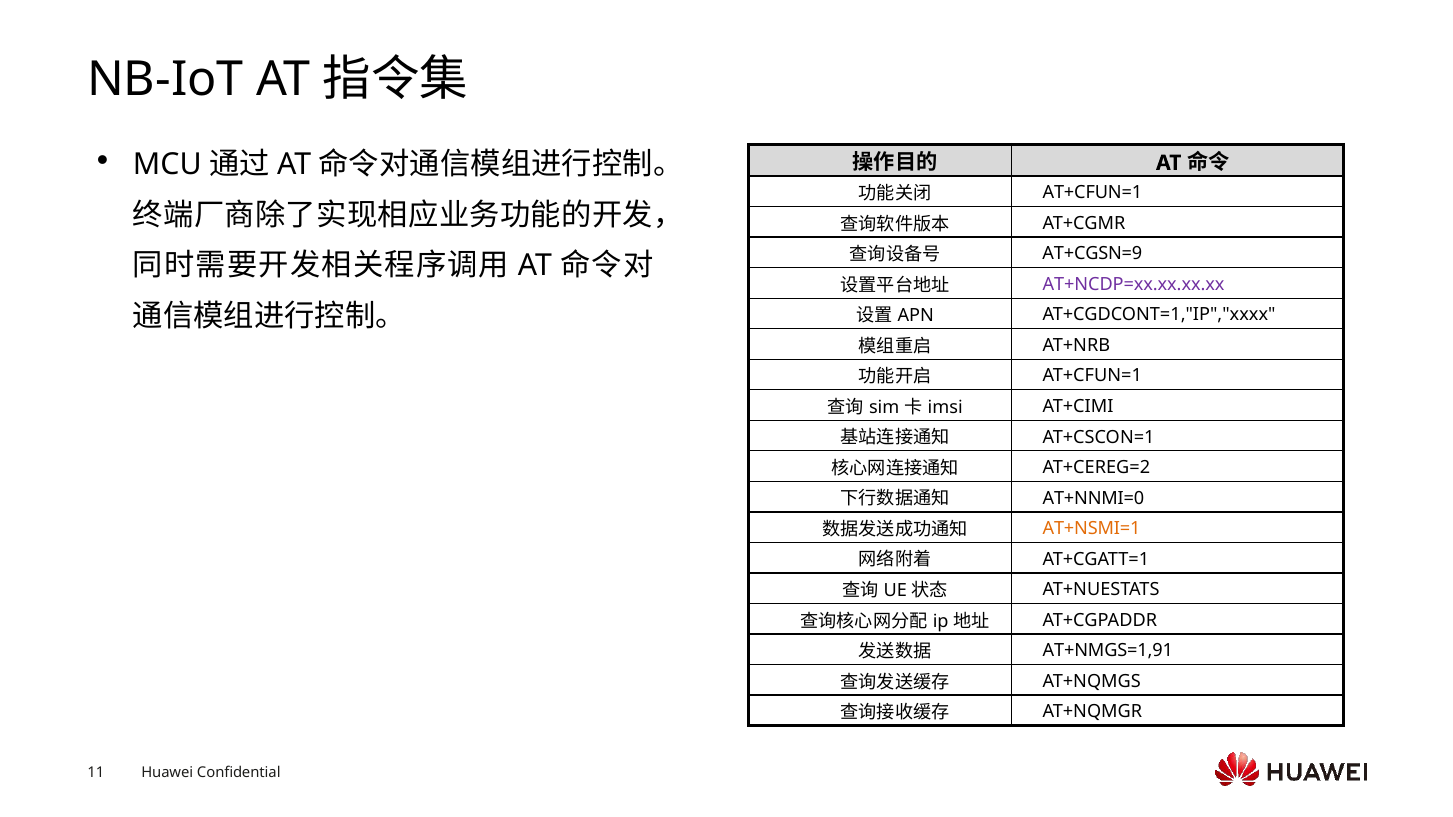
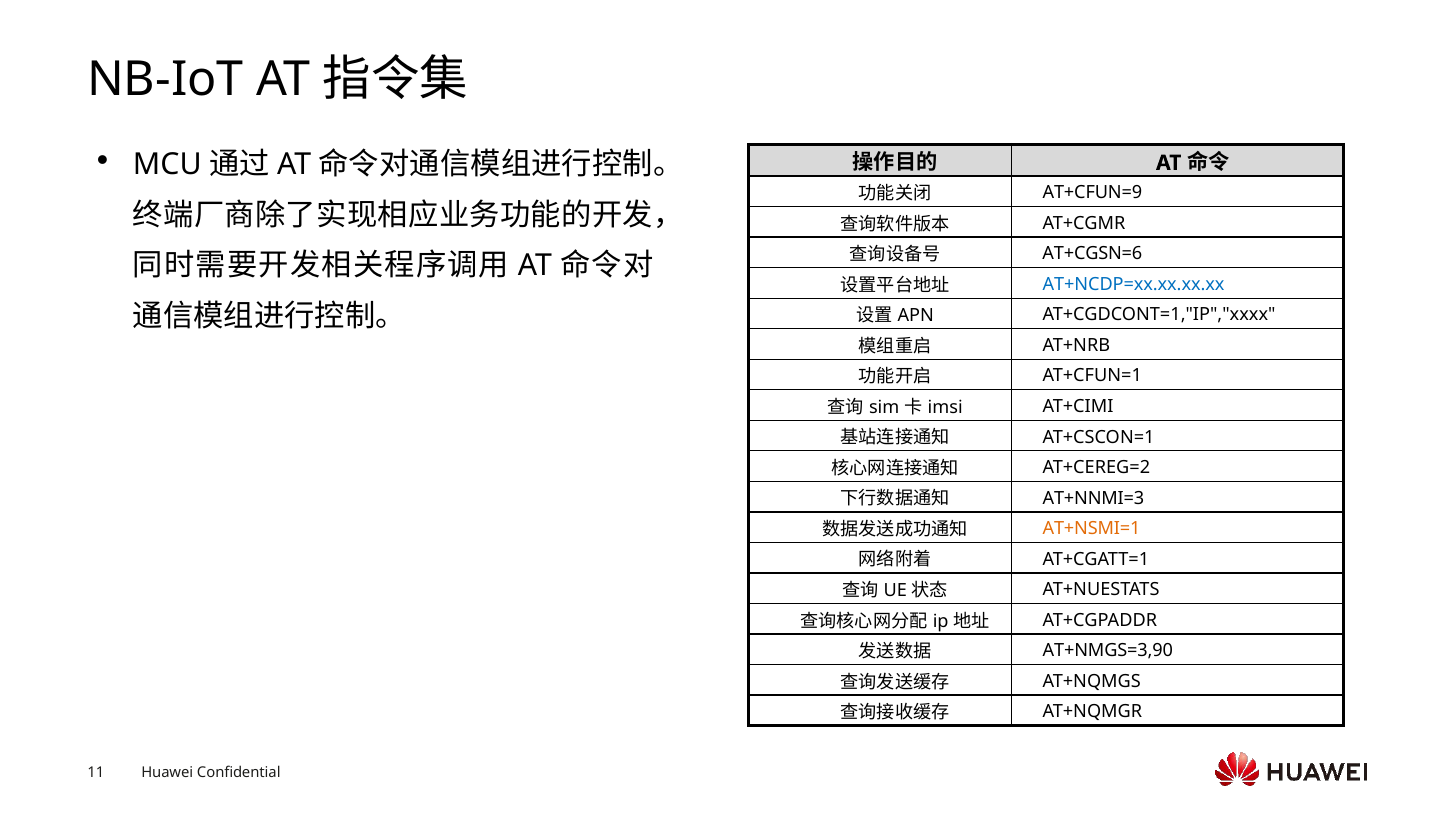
AT+CFUN=1 at (1092, 193): AT+CFUN=1 -> AT+CFUN=9
AT+CGSN=9: AT+CGSN=9 -> AT+CGSN=6
AT+NCDP=xx.xx.xx.xx colour: purple -> blue
AT+NNMI=0: AT+NNMI=0 -> AT+NNMI=3
AT+NMGS=1,91: AT+NMGS=1,91 -> AT+NMGS=3,90
